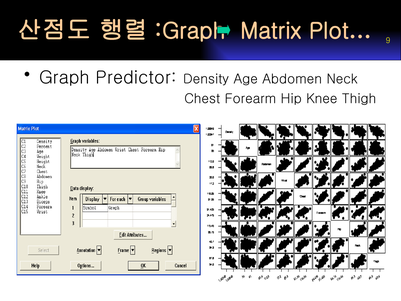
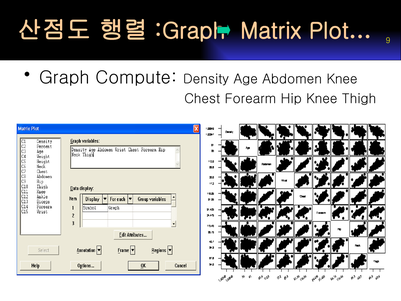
Predictor: Predictor -> Compute
Abdomen Neck: Neck -> Knee
